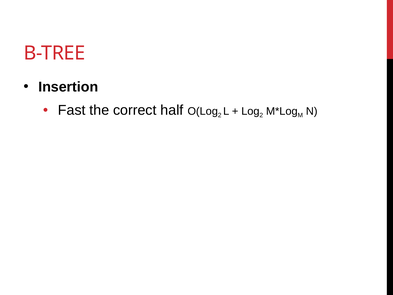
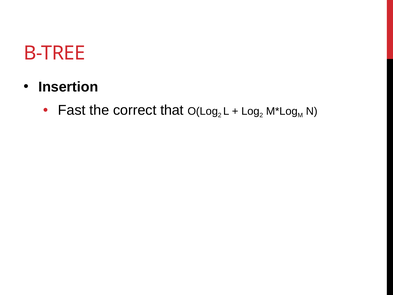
half: half -> that
